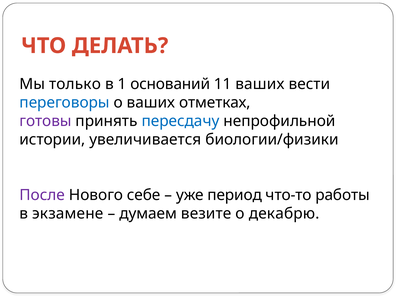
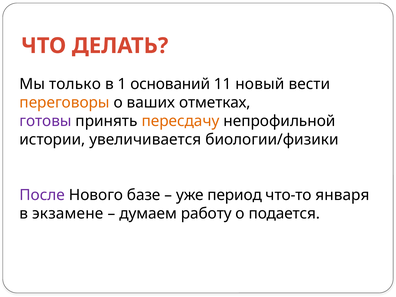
11 ваших: ваших -> новый
переговоры colour: blue -> orange
пересдачу colour: blue -> orange
себе: себе -> базе
работы: работы -> января
везите: везите -> работу
декабрю: декабрю -> подается
